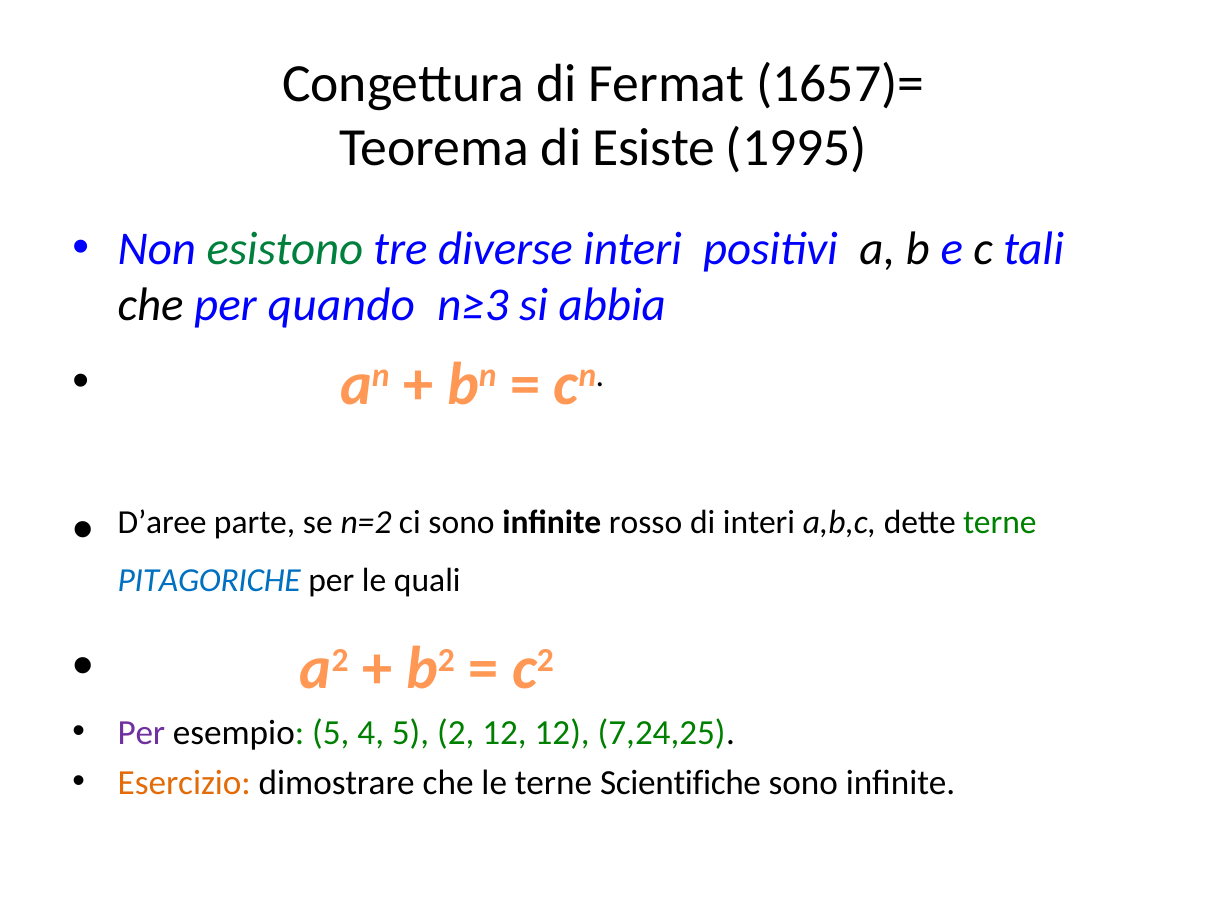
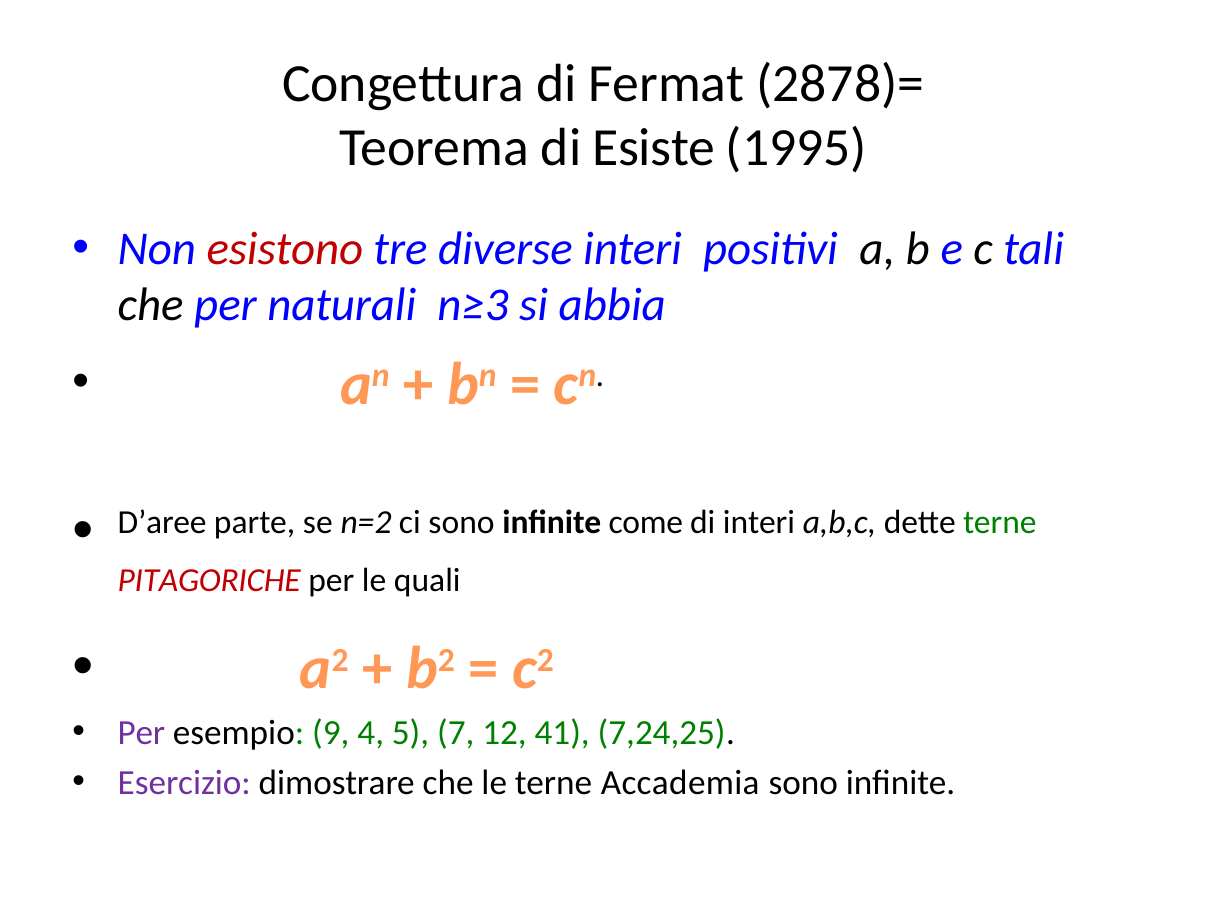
1657)=: 1657)= -> 2878)=
esistono colour: green -> red
quando: quando -> naturali
rosso: rosso -> come
PITAGORICHE colour: blue -> red
esempio 5: 5 -> 9
2: 2 -> 7
12 12: 12 -> 41
Esercizio colour: orange -> purple
Scientifiche: Scientifiche -> Accademia
